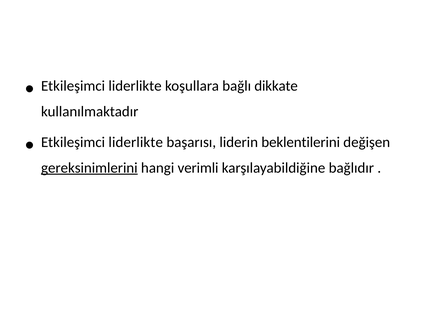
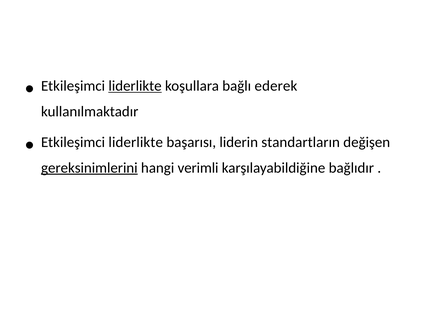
liderlikte at (135, 86) underline: none -> present
dikkate: dikkate -> ederek
beklentilerini: beklentilerini -> standartların
